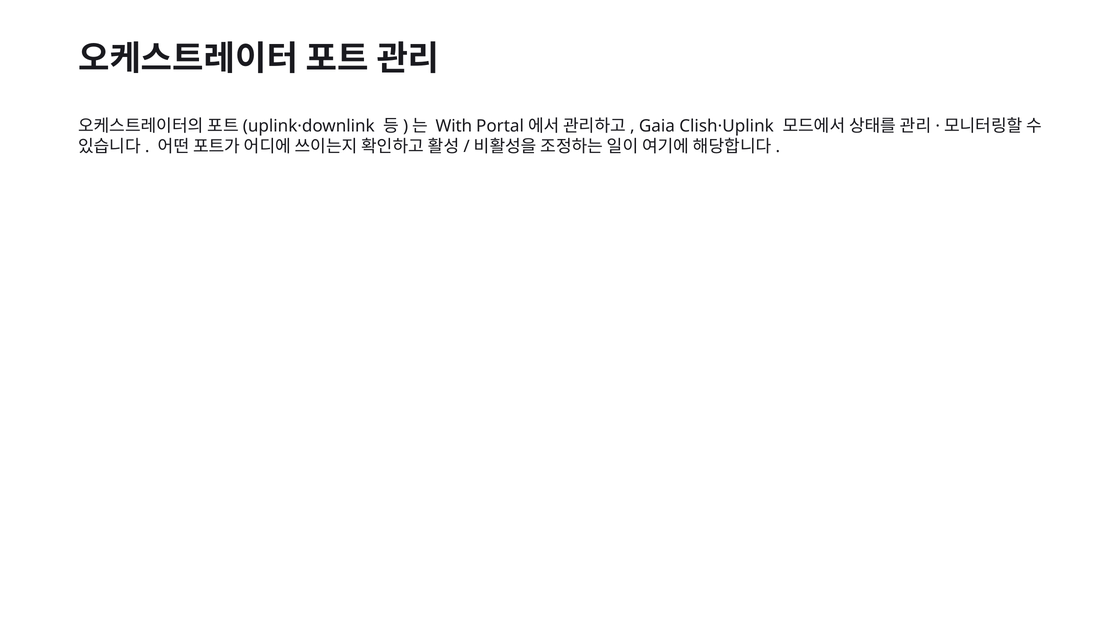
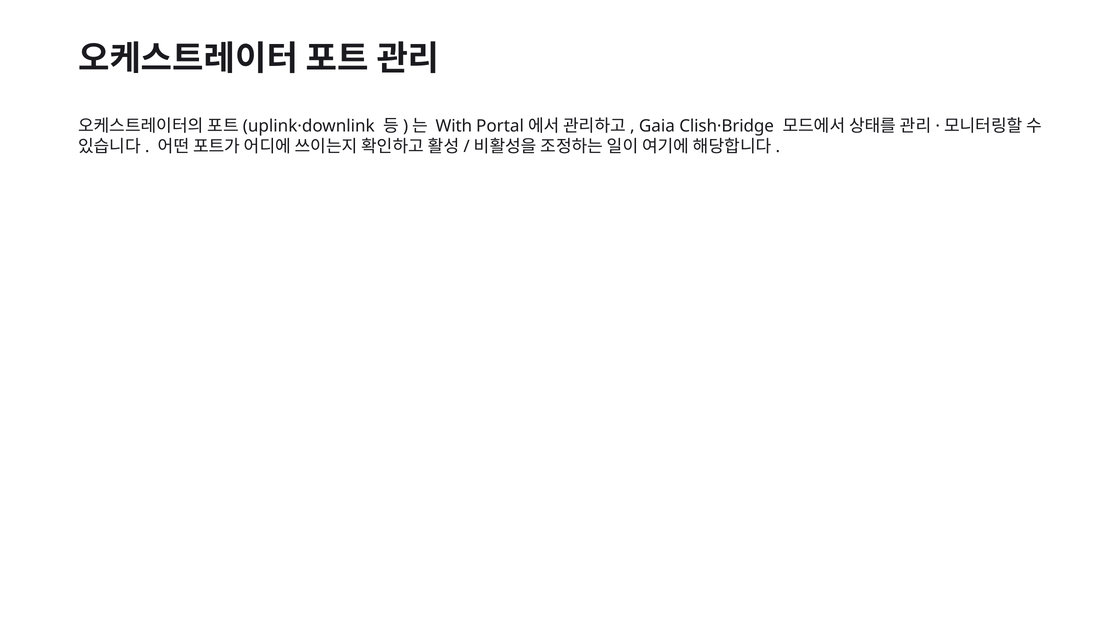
Clish·Uplink: Clish·Uplink -> Clish·Bridge
